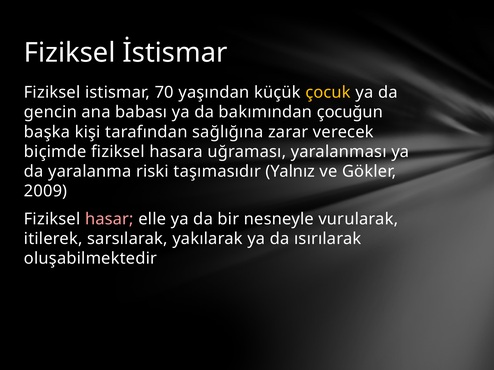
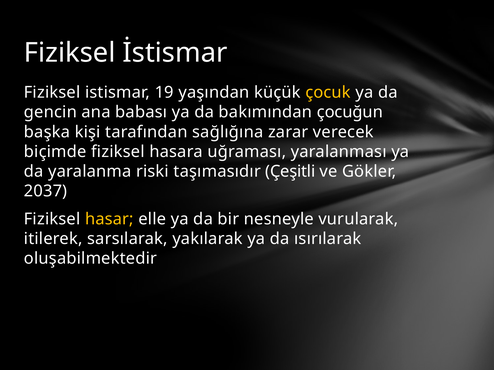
70: 70 -> 19
Yalnız: Yalnız -> Çeşitli
2009: 2009 -> 2037
hasar colour: pink -> yellow
